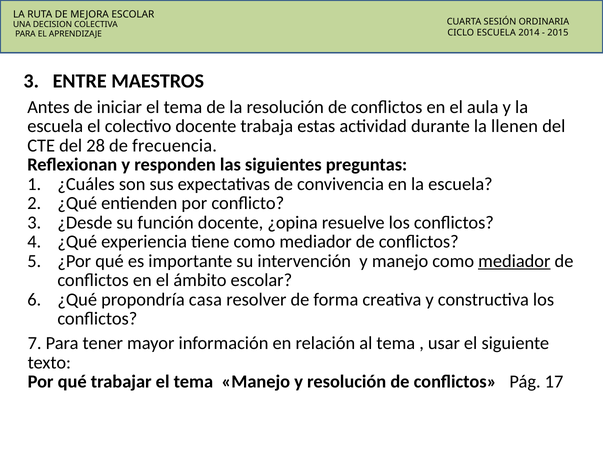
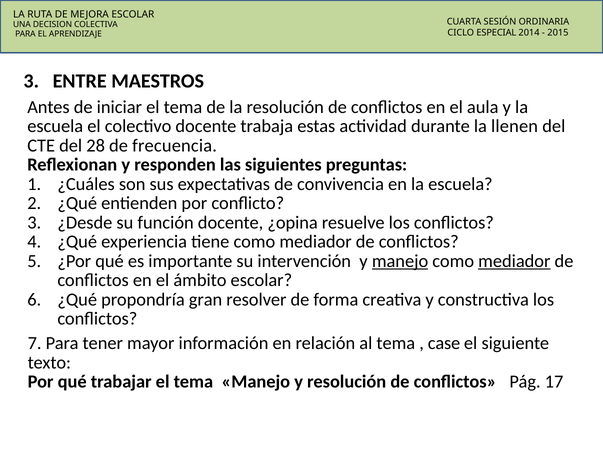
CICLO ESCUELA: ESCUELA -> ESPECIAL
manejo at (400, 261) underline: none -> present
casa: casa -> gran
usar: usar -> case
